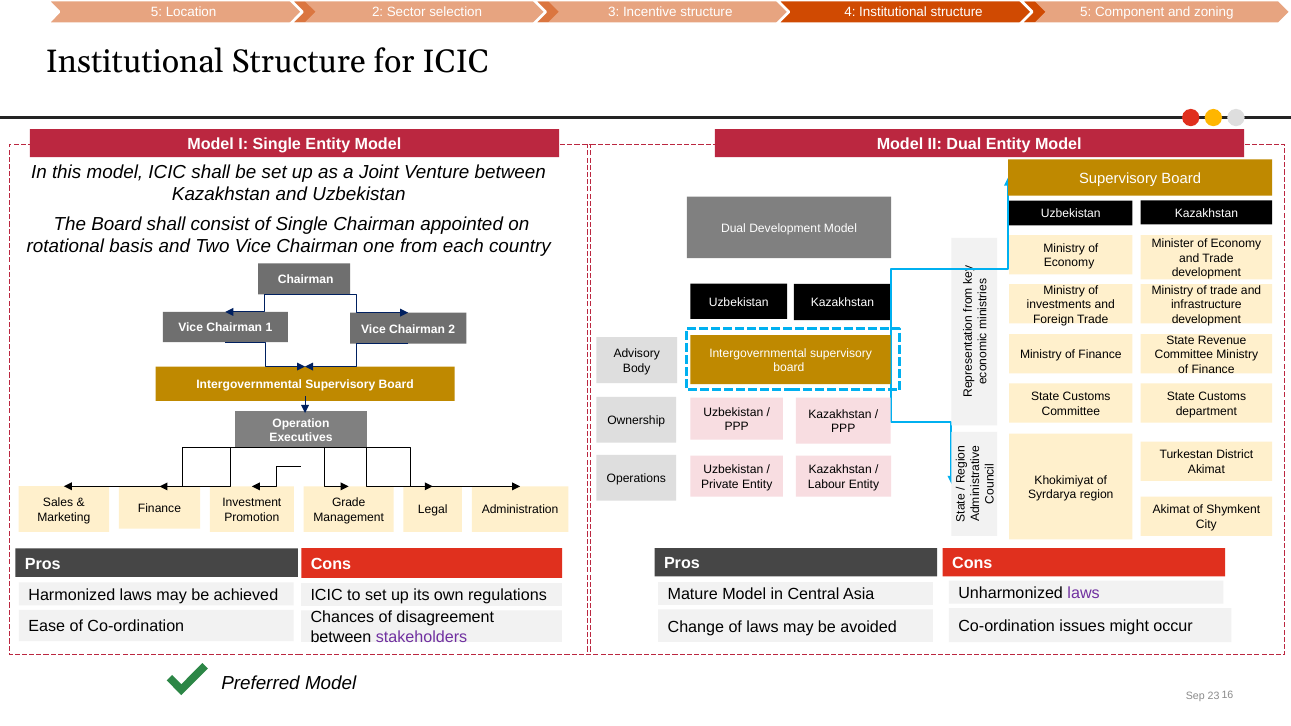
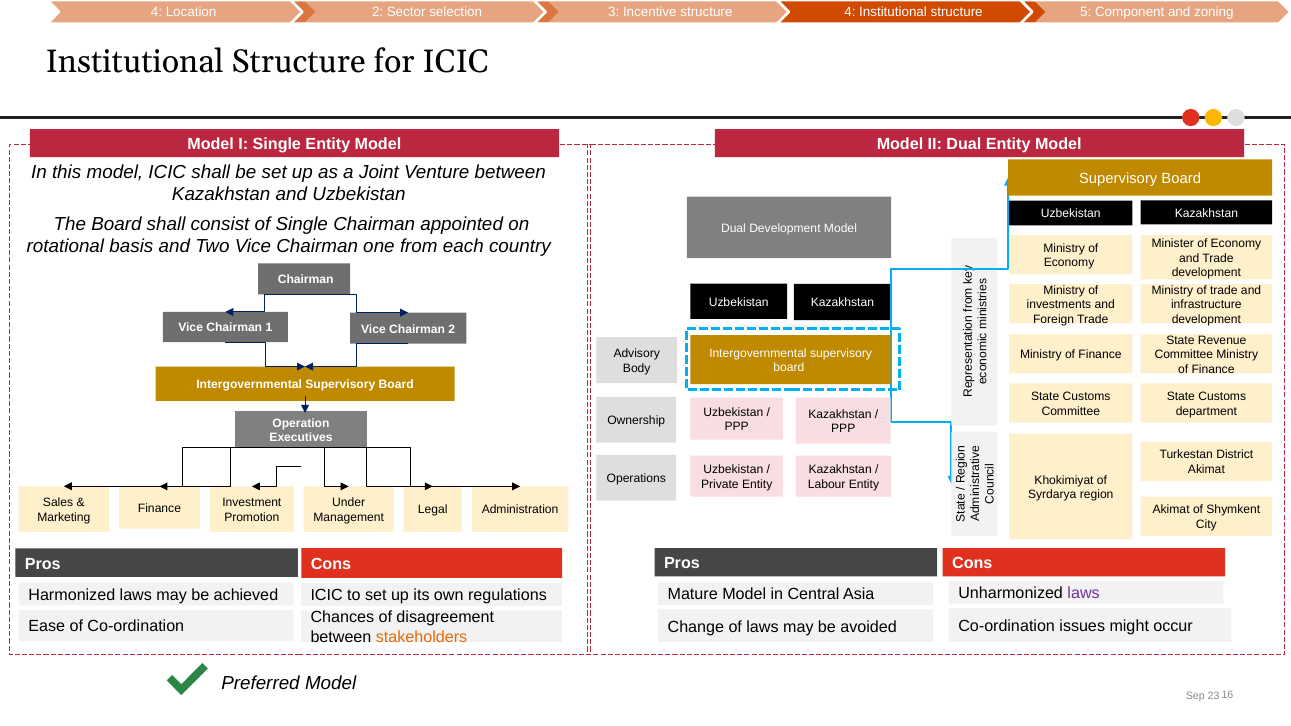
5 at (157, 12): 5 -> 4
Grade: Grade -> Under
stakeholders colour: purple -> orange
